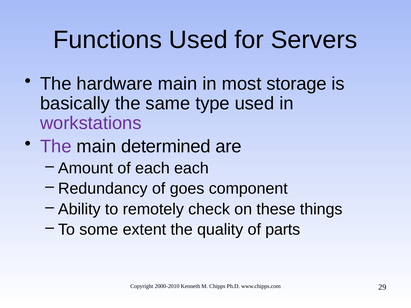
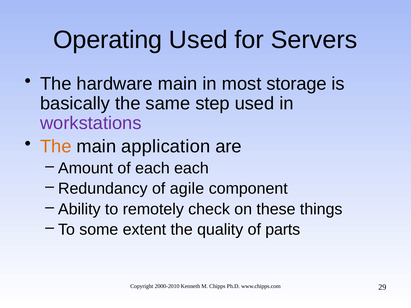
Functions: Functions -> Operating
type: type -> step
The at (56, 147) colour: purple -> orange
determined: determined -> application
goes: goes -> agile
